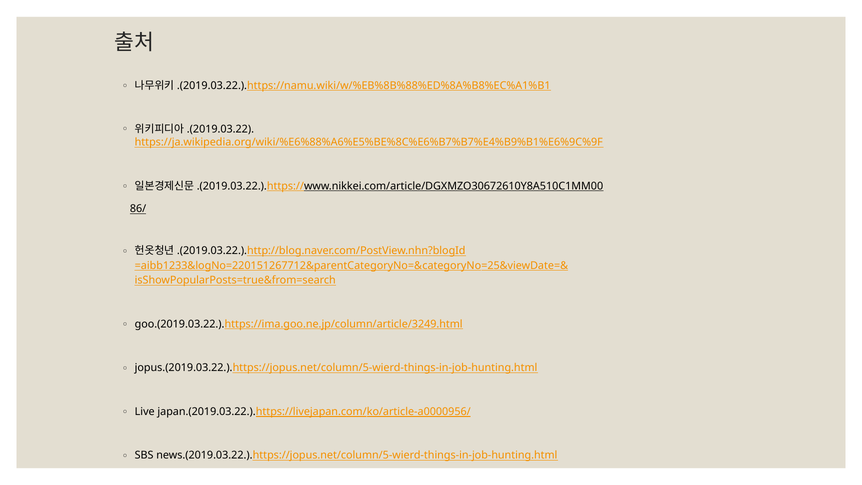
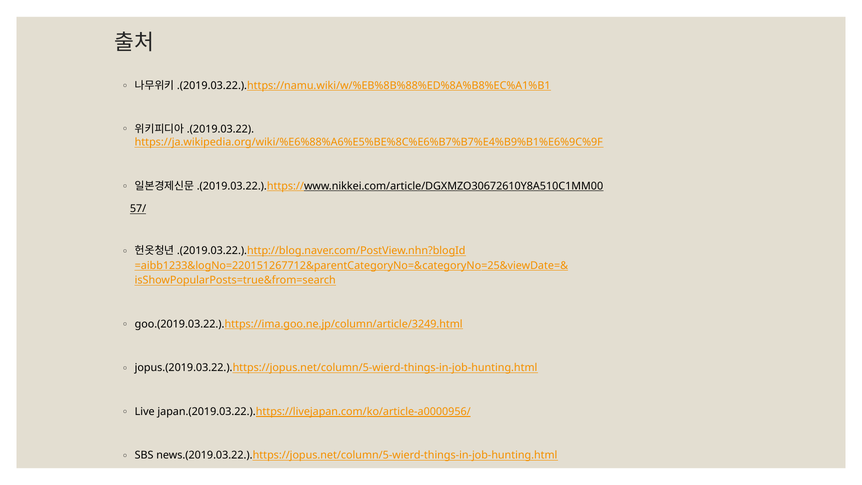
86/: 86/ -> 57/
